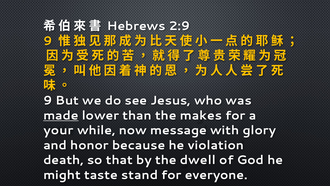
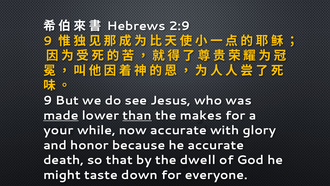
than underline: none -> present
now message: message -> accurate
he violation: violation -> accurate
stand: stand -> down
